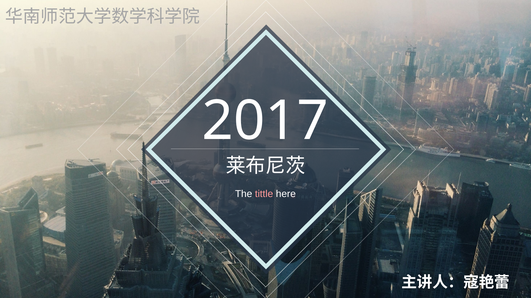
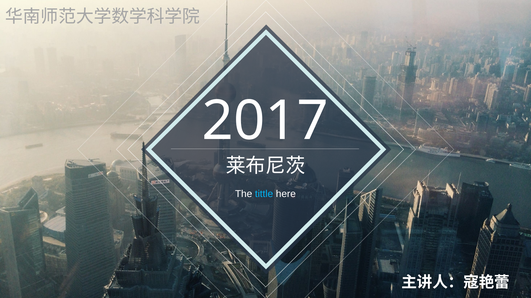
tittle colour: pink -> light blue
